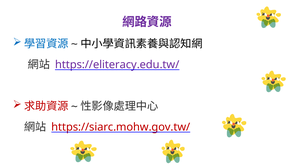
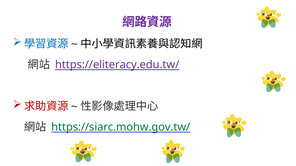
https://siarc.mohw.gov.tw/ colour: red -> green
